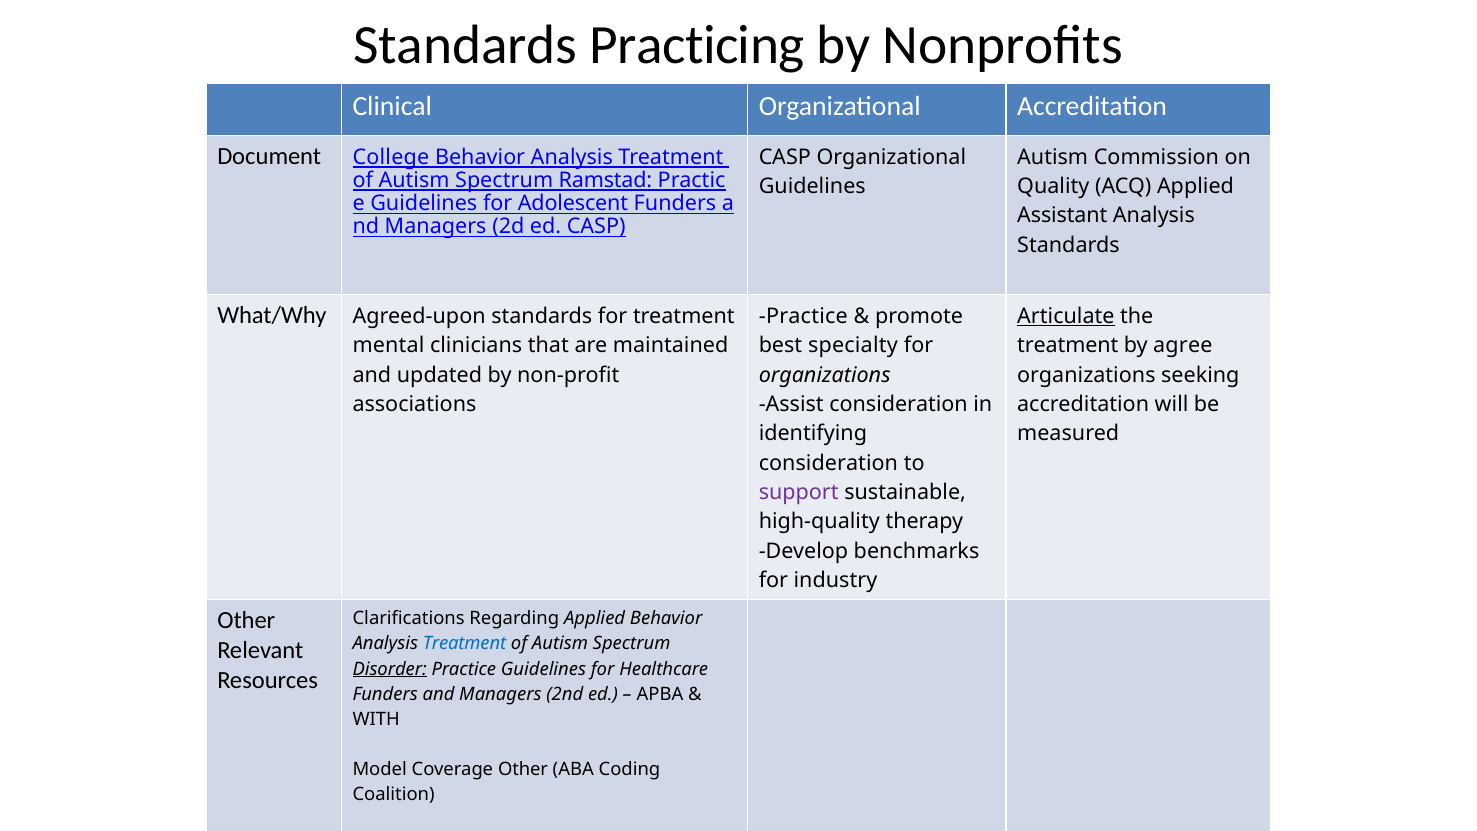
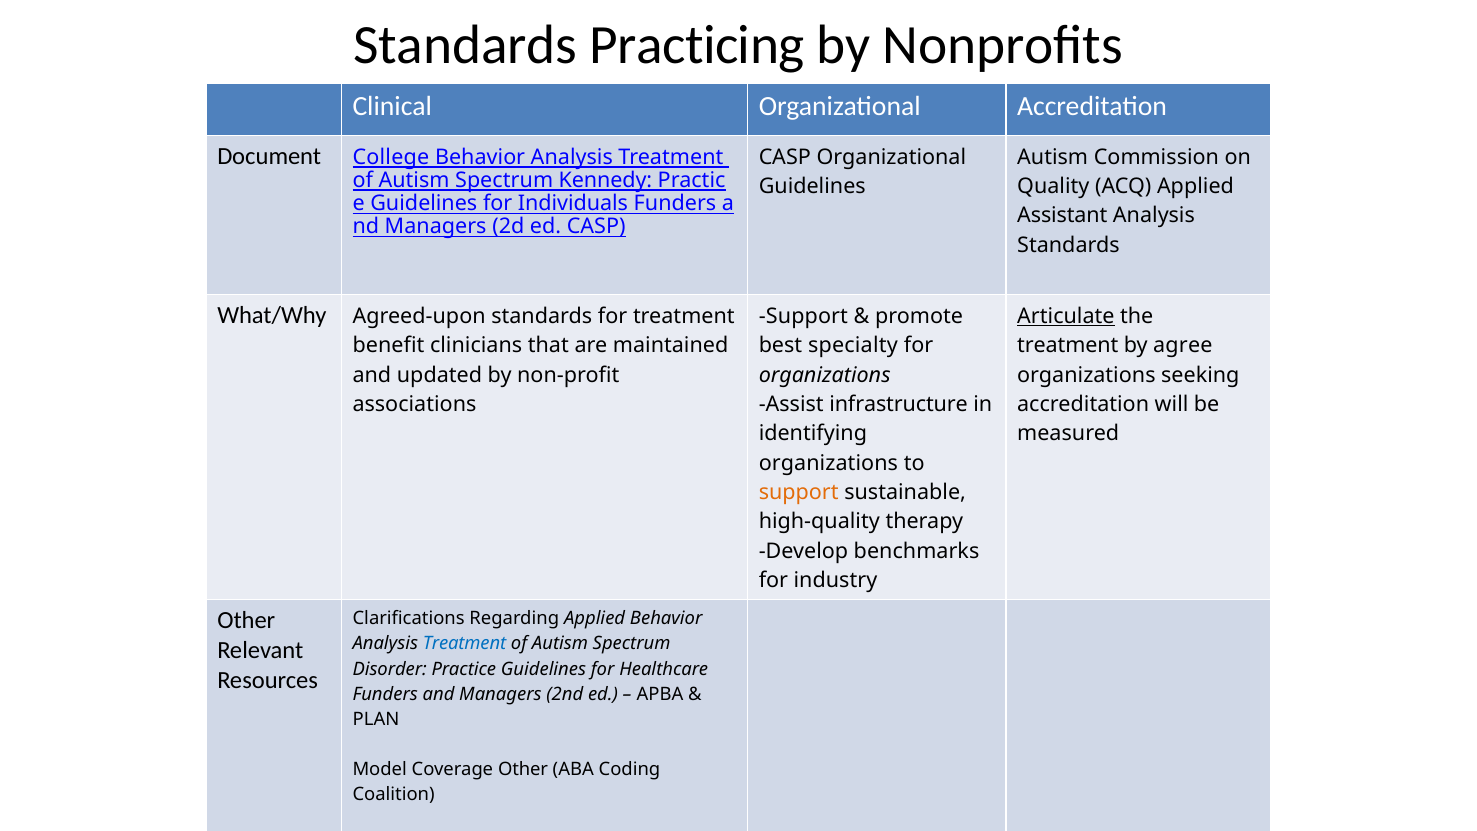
Ramstad: Ramstad -> Kennedy
Adolescent: Adolescent -> Individuals
Practice at (803, 316): Practice -> Support
mental: mental -> benefit
Assist consideration: consideration -> infrastructure
consideration at (828, 463): consideration -> organizations
support at (799, 492) colour: purple -> orange
Disorder underline: present -> none
WITH: WITH -> PLAN
